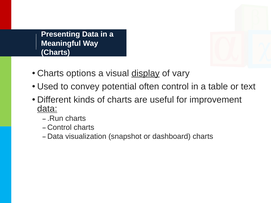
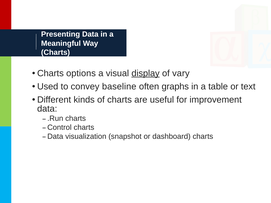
potential: potential -> baseline
often control: control -> graphs
data at (47, 109) underline: present -> none
